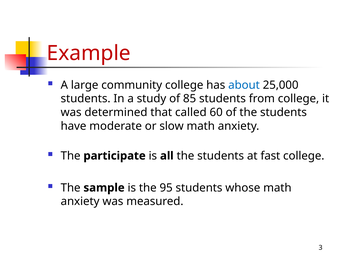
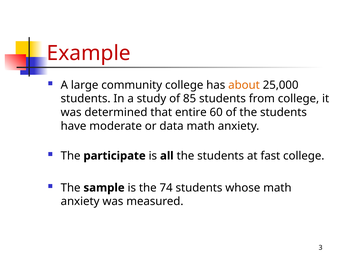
about colour: blue -> orange
called: called -> entire
slow: slow -> data
95: 95 -> 74
